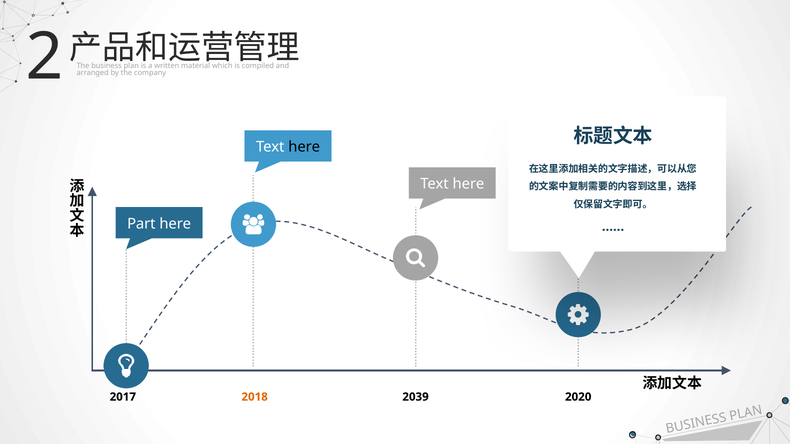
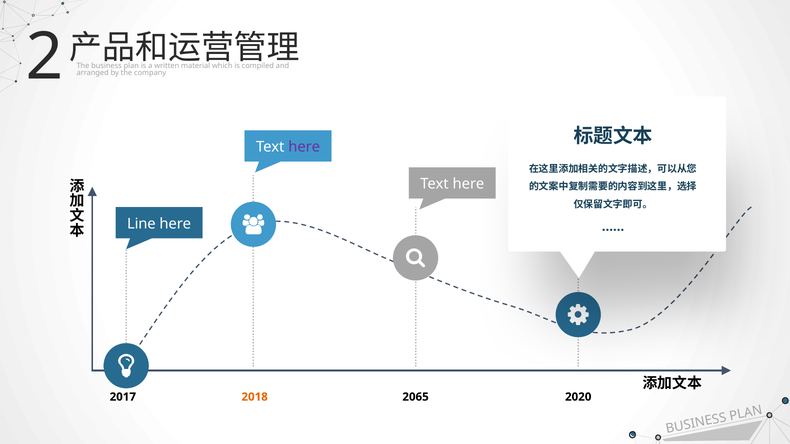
here at (304, 147) colour: black -> purple
Part: Part -> Line
2039: 2039 -> 2065
